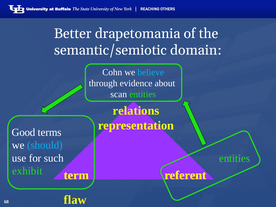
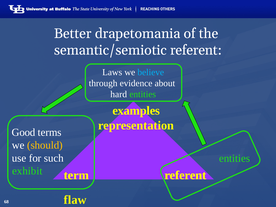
semantic/semiotic domain: domain -> referent
Cohn: Cohn -> Laws
scan: scan -> hard
relations: relations -> examples
should colour: light blue -> yellow
